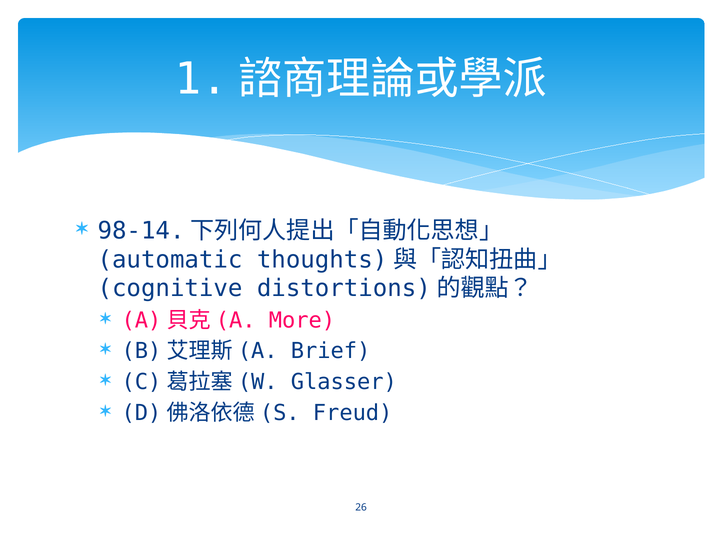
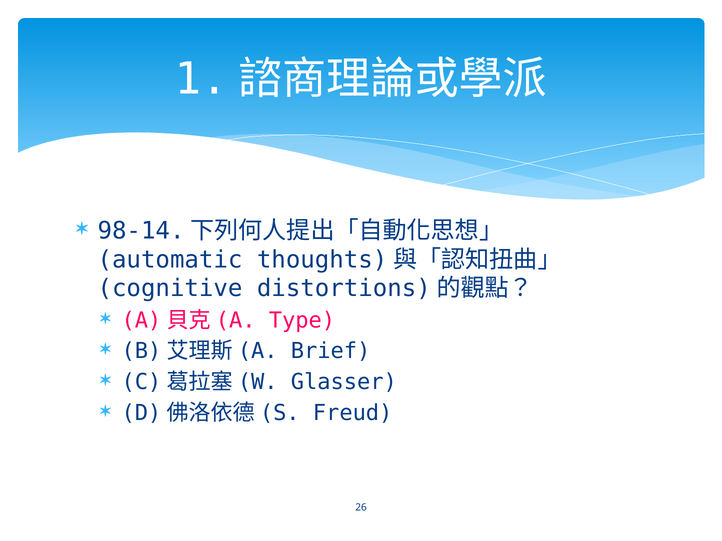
More: More -> Type
